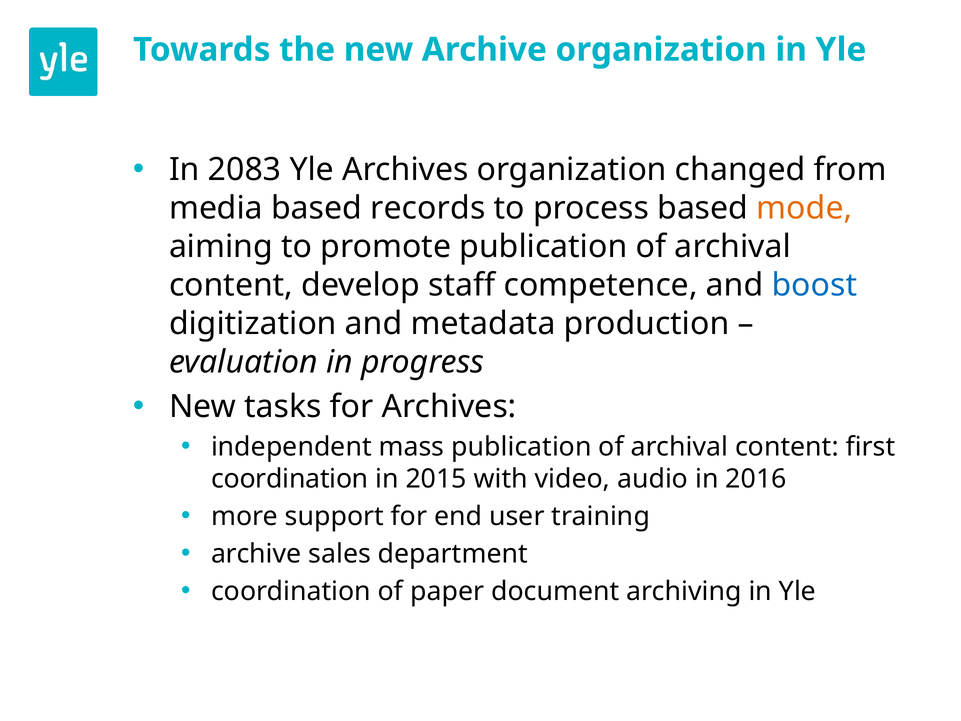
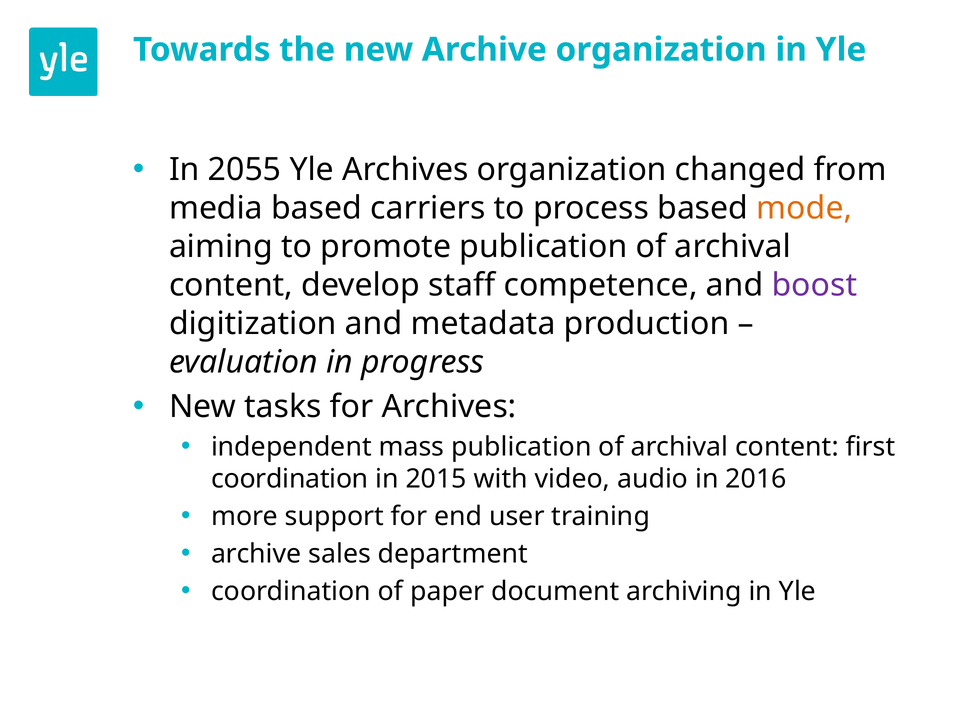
2083: 2083 -> 2055
records: records -> carriers
boost colour: blue -> purple
